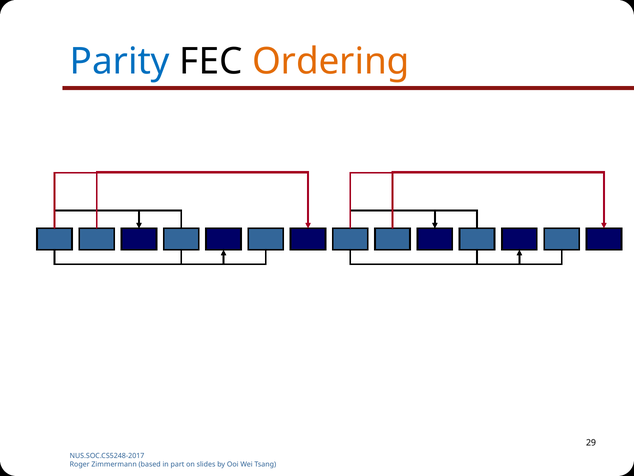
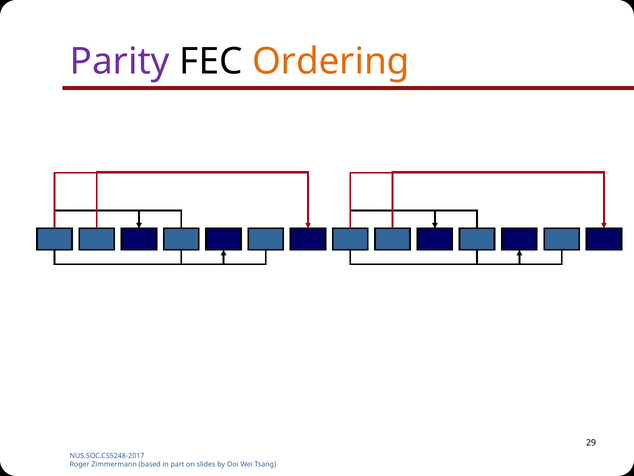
Parity colour: blue -> purple
